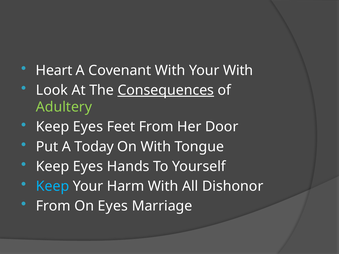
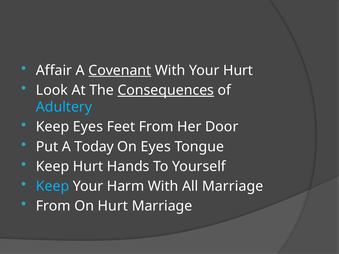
Heart: Heart -> Affair
Covenant underline: none -> present
Your With: With -> Hurt
Adultery colour: light green -> light blue
On With: With -> Eyes
Eyes at (88, 167): Eyes -> Hurt
All Dishonor: Dishonor -> Marriage
On Eyes: Eyes -> Hurt
